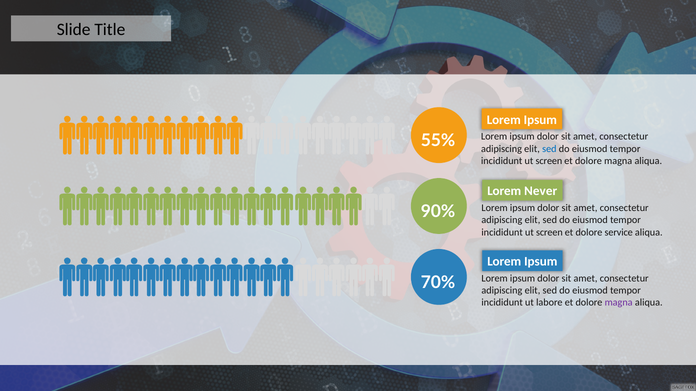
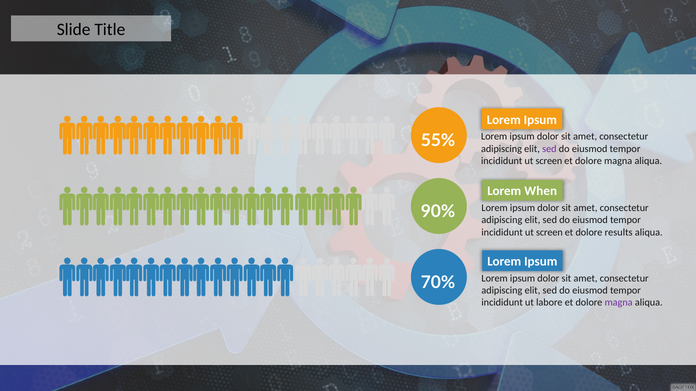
sed at (549, 149) colour: blue -> purple
Never: Never -> When
service: service -> results
